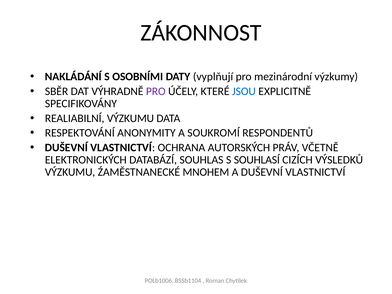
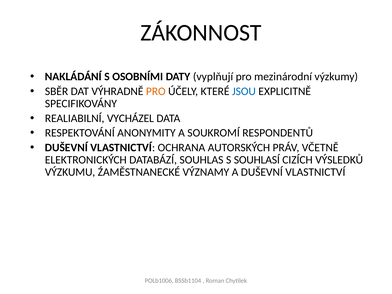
PRO at (156, 91) colour: purple -> orange
REALIABILNÍ VÝZKUMU: VÝZKUMU -> VYCHÁZEL
MNOHEM: MNOHEM -> VÝZNAMY
